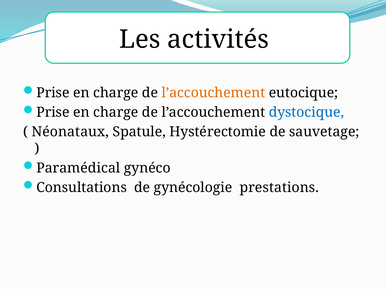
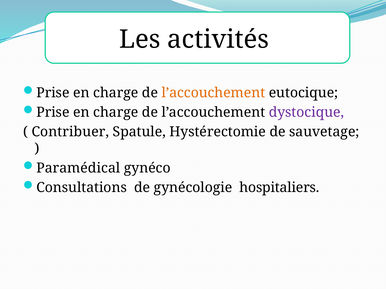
dystocique colour: blue -> purple
Néonataux: Néonataux -> Contribuer
prestations: prestations -> hospitaliers
